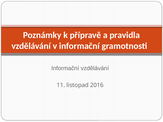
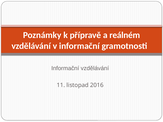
pravidla: pravidla -> reálném
